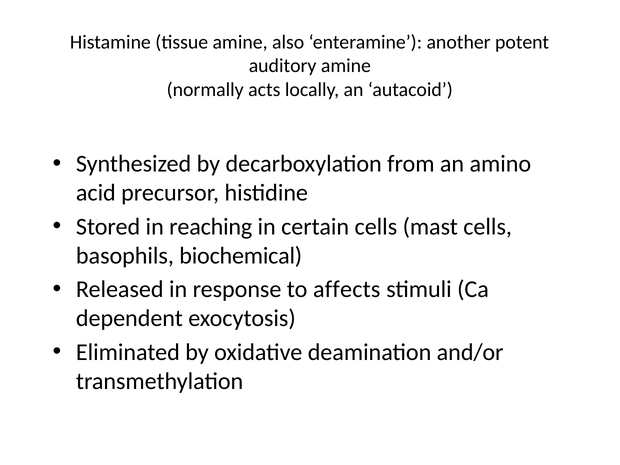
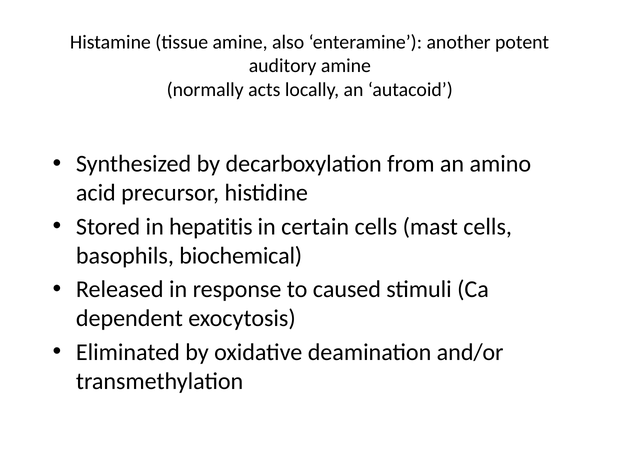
reaching: reaching -> hepatitis
affects: affects -> caused
